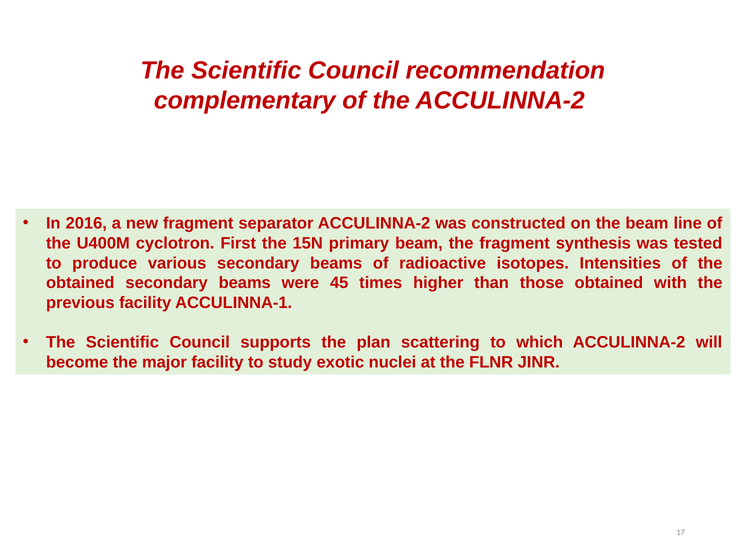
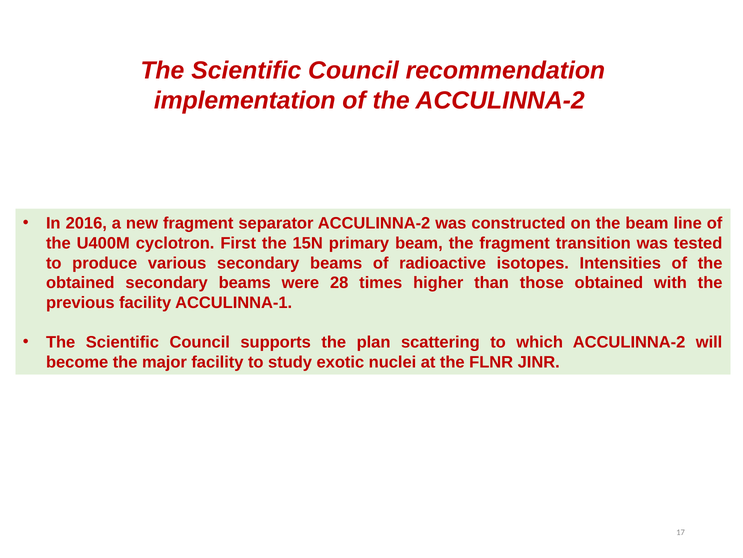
complementary: complementary -> implementation
synthesis: synthesis -> transition
45: 45 -> 28
